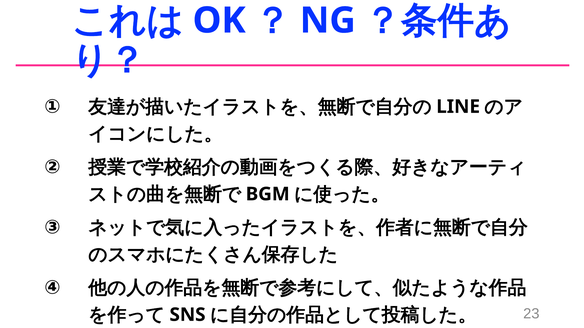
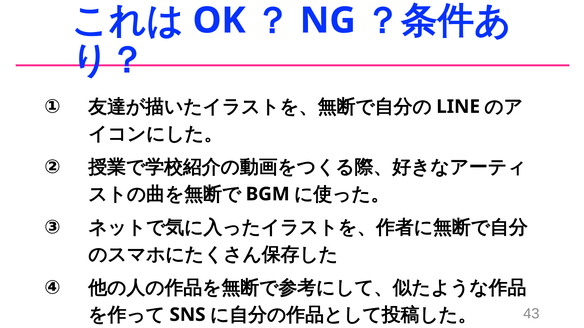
23: 23 -> 43
